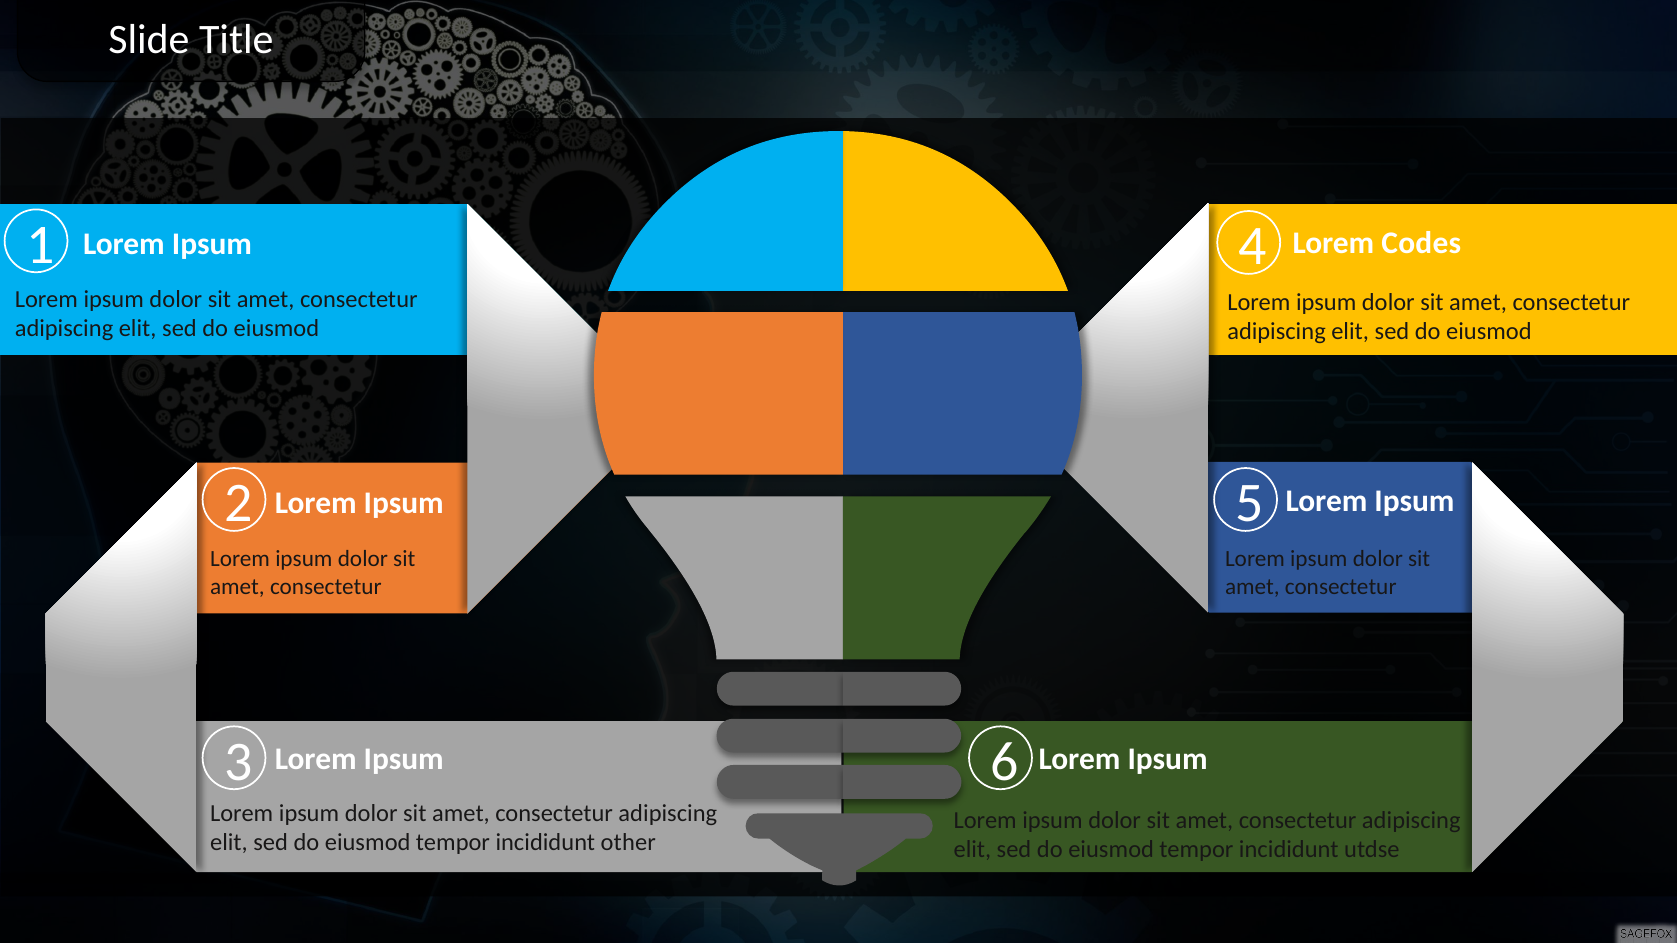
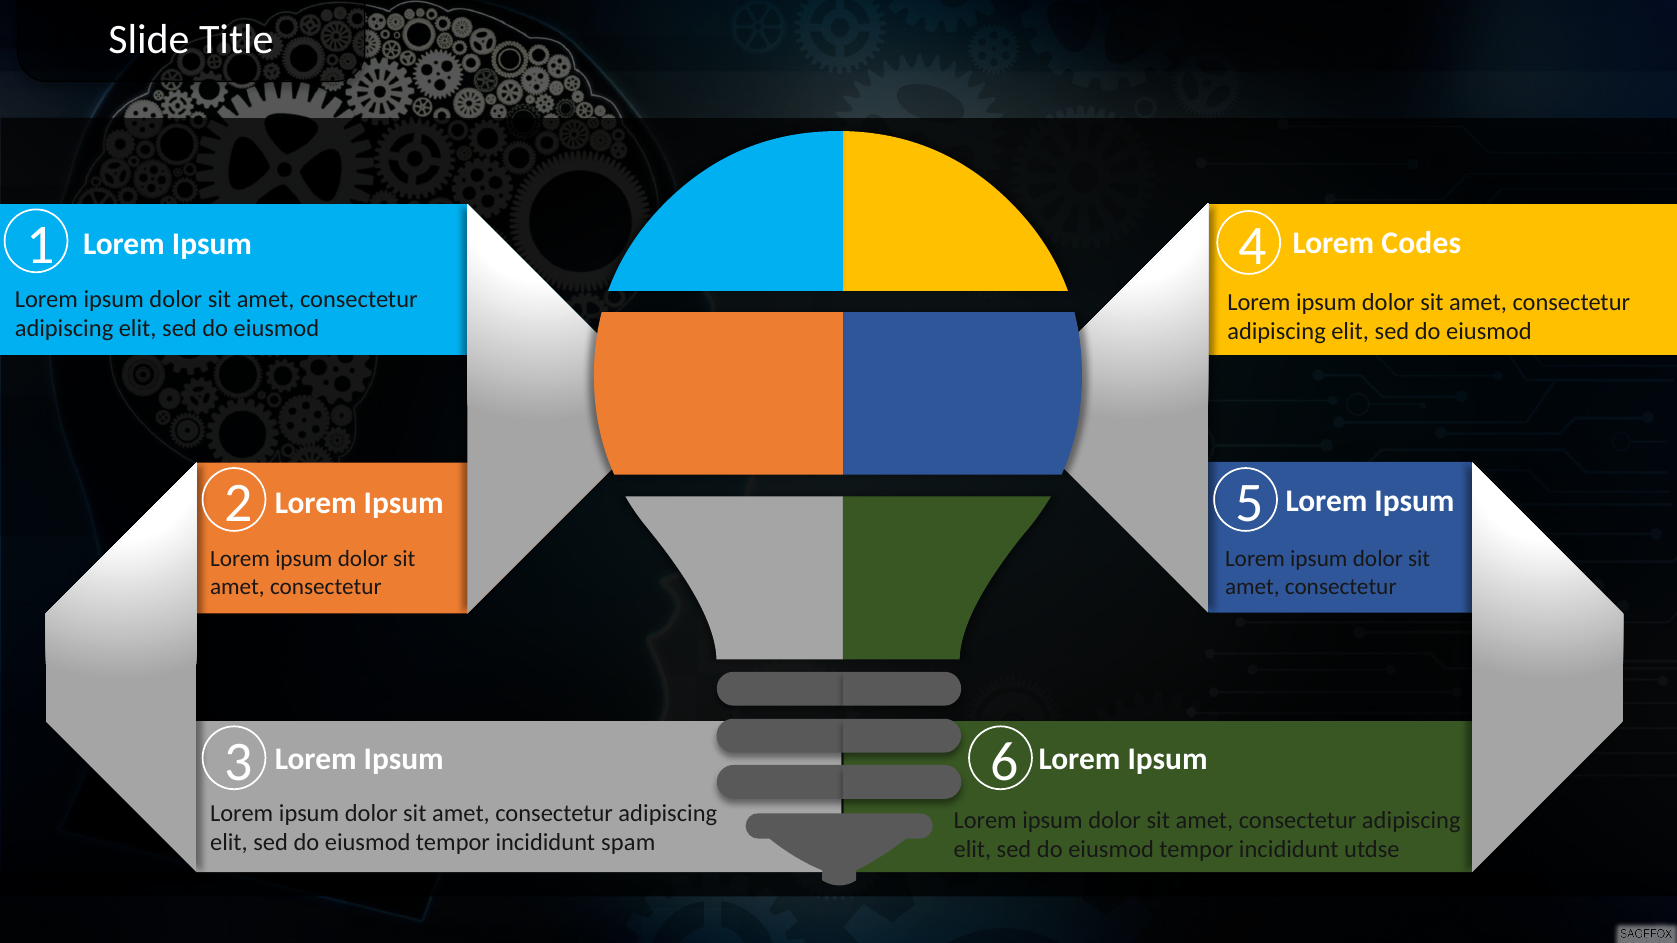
other: other -> spam
